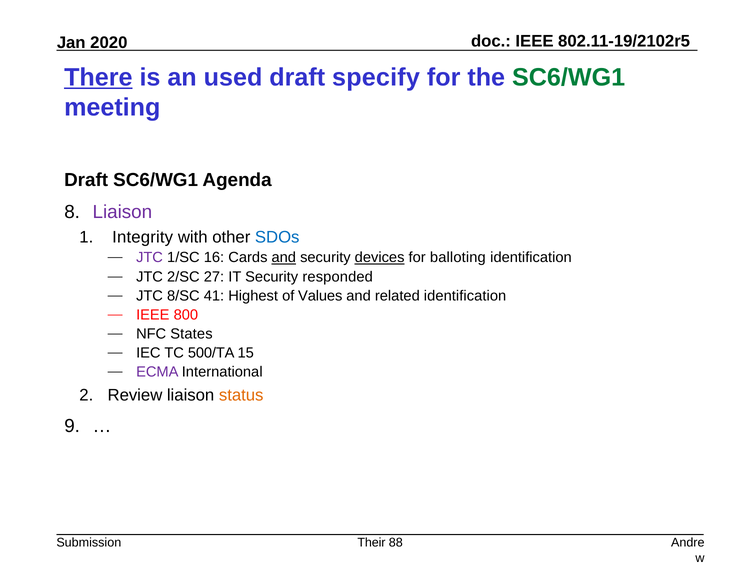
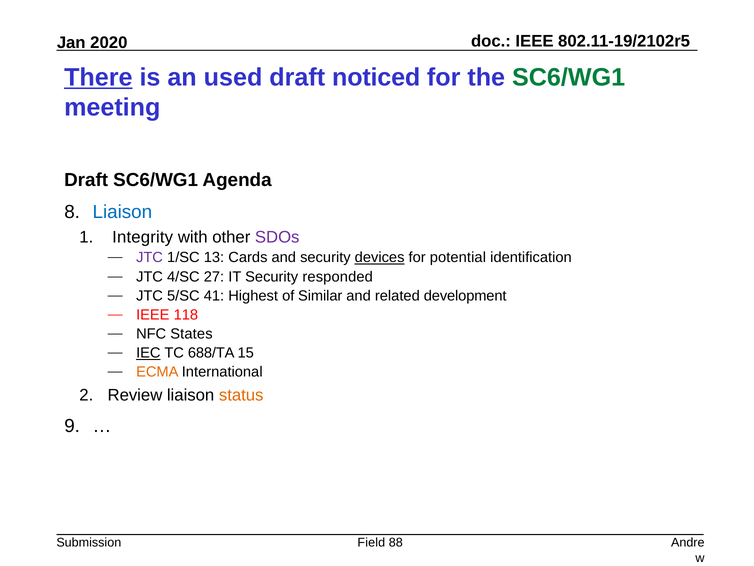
specify: specify -> noticed
Liaison at (122, 212) colour: purple -> blue
SDOs colour: blue -> purple
16: 16 -> 13
and at (284, 257) underline: present -> none
balloting: balloting -> potential
2/SC: 2/SC -> 4/SC
8/SC: 8/SC -> 5/SC
Values: Values -> Similar
related identification: identification -> development
800: 800 -> 118
IEC underline: none -> present
500/TA: 500/TA -> 688/TA
ECMA colour: purple -> orange
Their: Their -> Field
